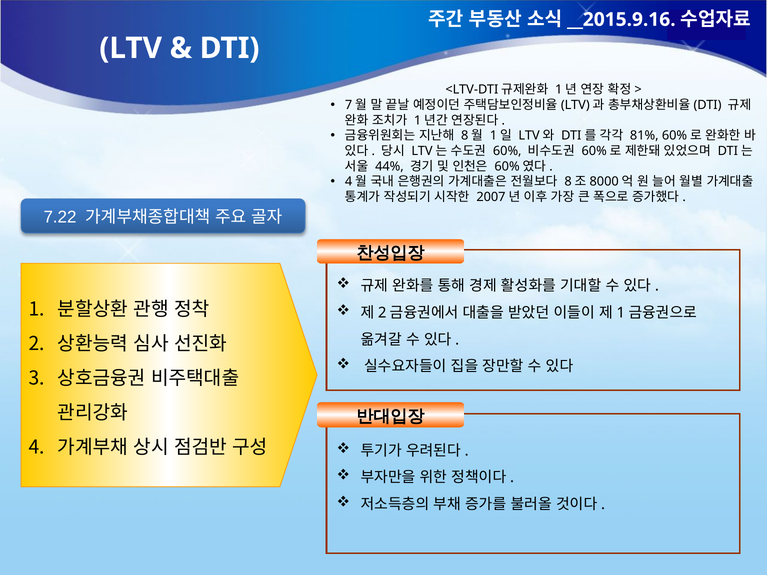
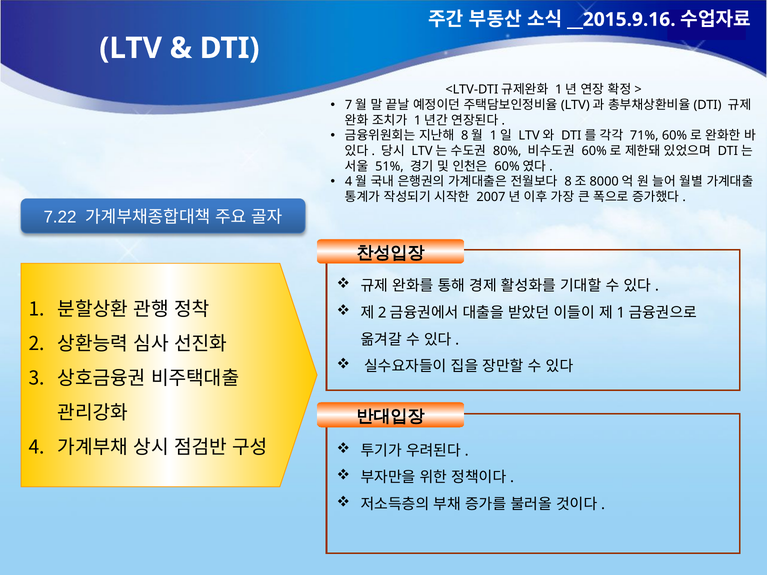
81%: 81% -> 71%
60%: 60% -> 80%
44%: 44% -> 51%
